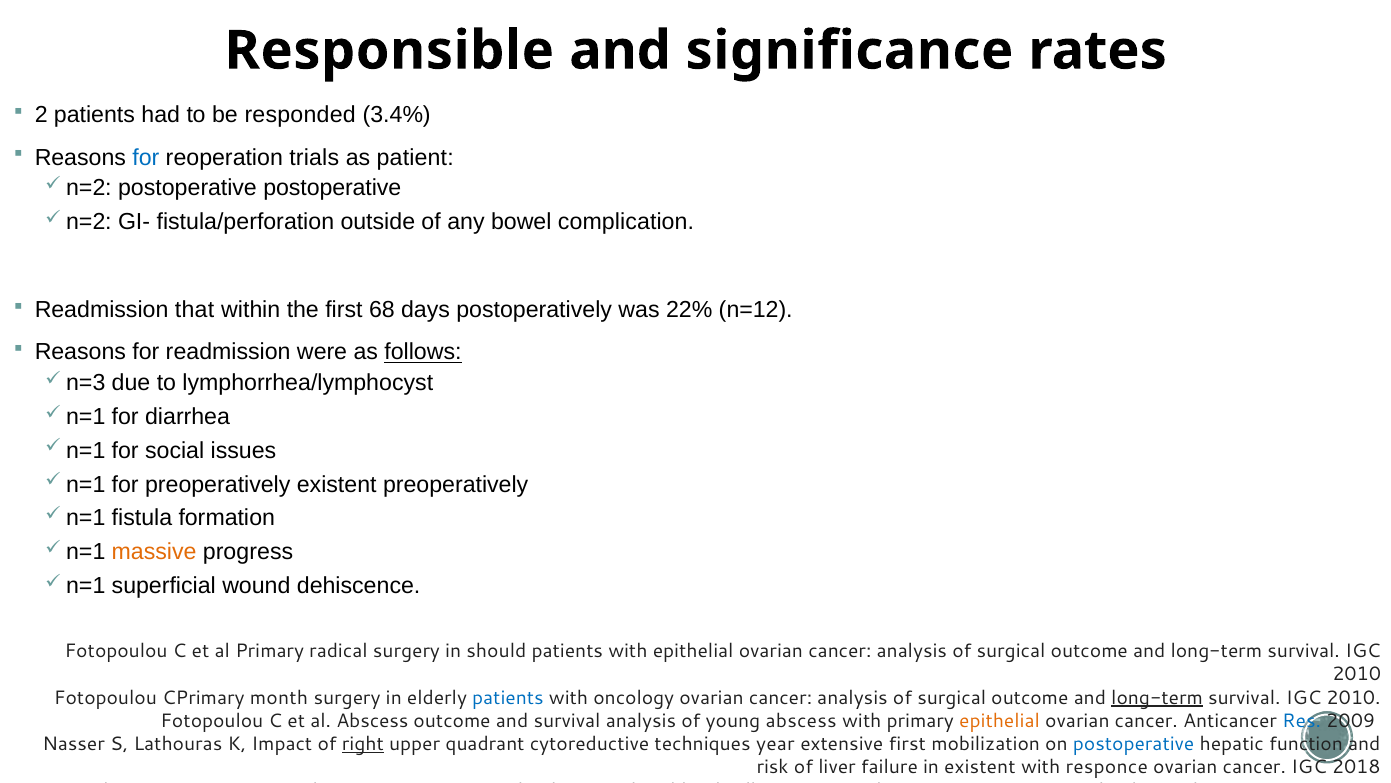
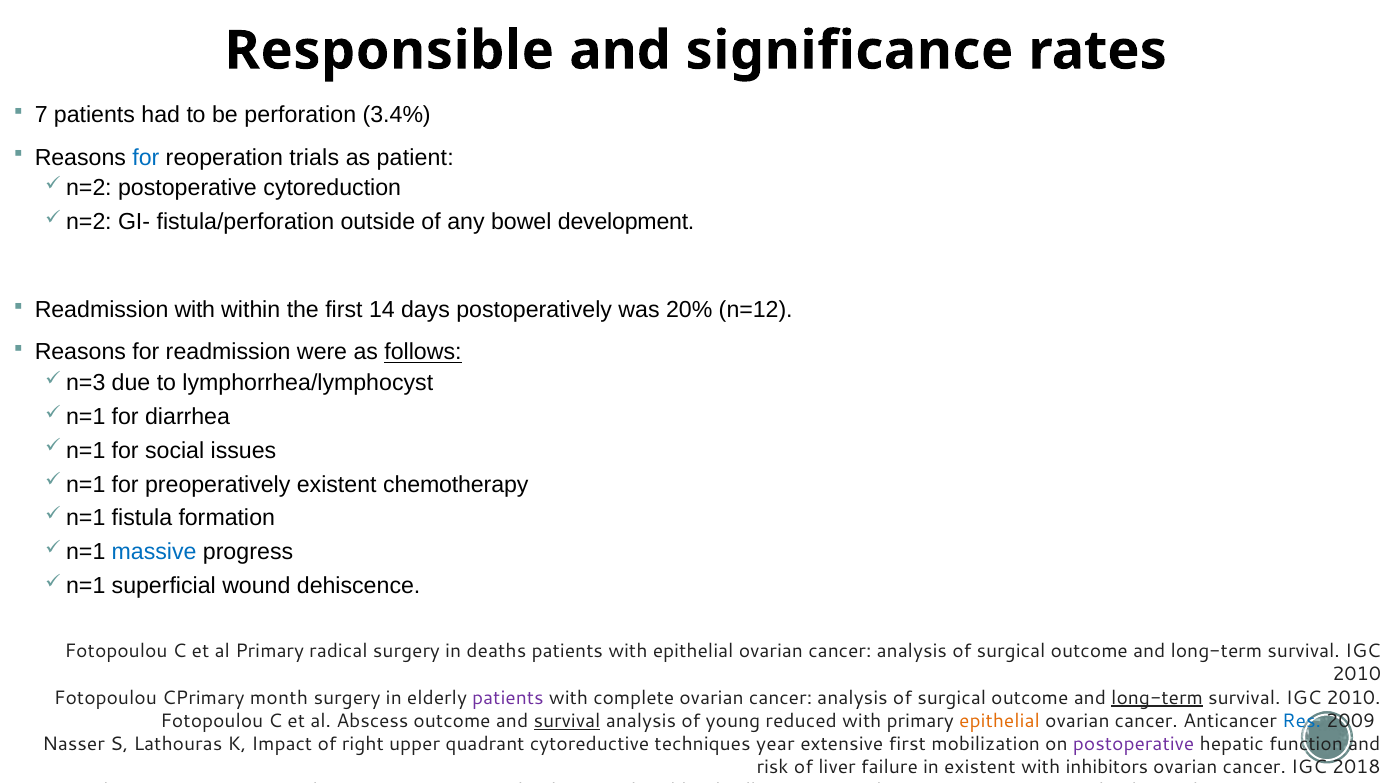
2: 2 -> 7
responded: responded -> perforation
postoperative postoperative: postoperative -> cytoreduction
complication: complication -> development
Readmission that: that -> with
68: 68 -> 14
22%: 22% -> 20%
existent preoperatively: preoperatively -> chemotherapy
massive colour: orange -> blue
should: should -> deaths
patients at (508, 697) colour: blue -> purple
oncology: oncology -> complete
survival at (567, 720) underline: none -> present
young abscess: abscess -> reduced
right underline: present -> none
postoperative at (1134, 744) colour: blue -> purple
responce: responce -> inhibitors
